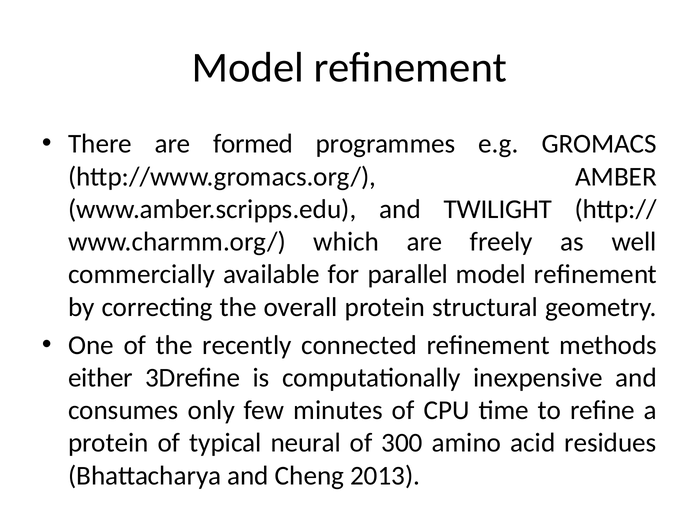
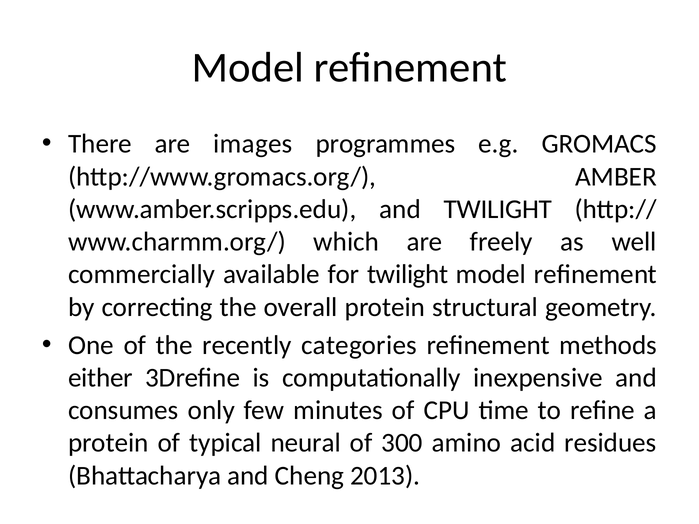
formed: formed -> images
for parallel: parallel -> twilight
connected: connected -> categories
